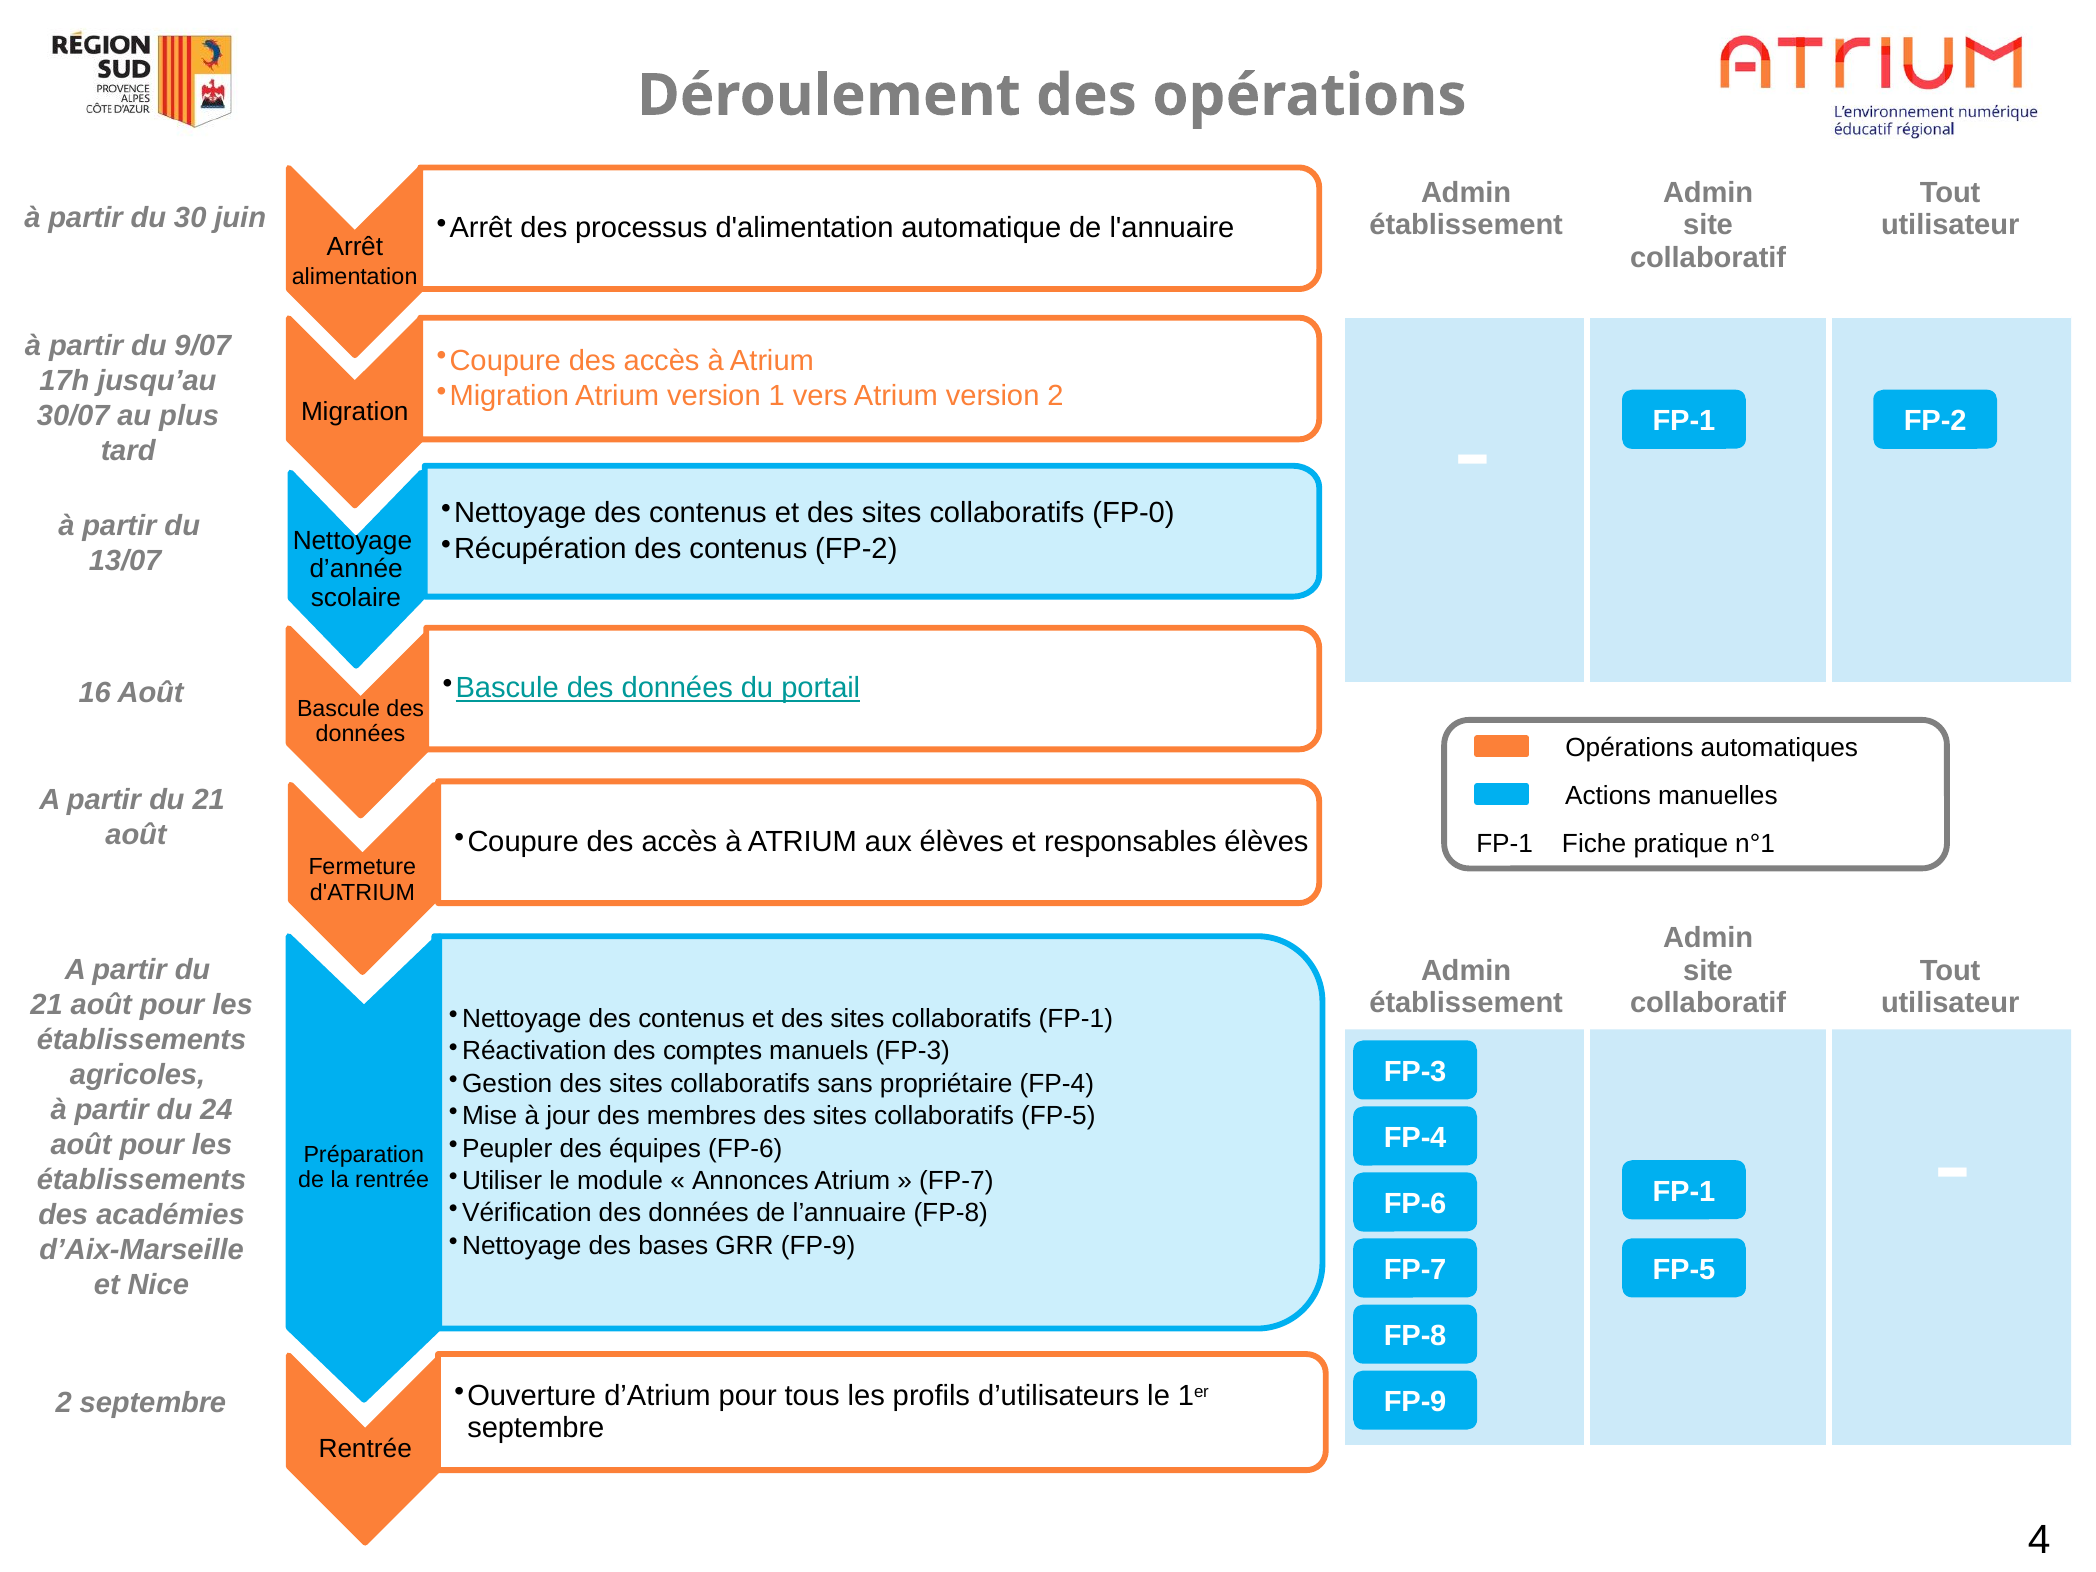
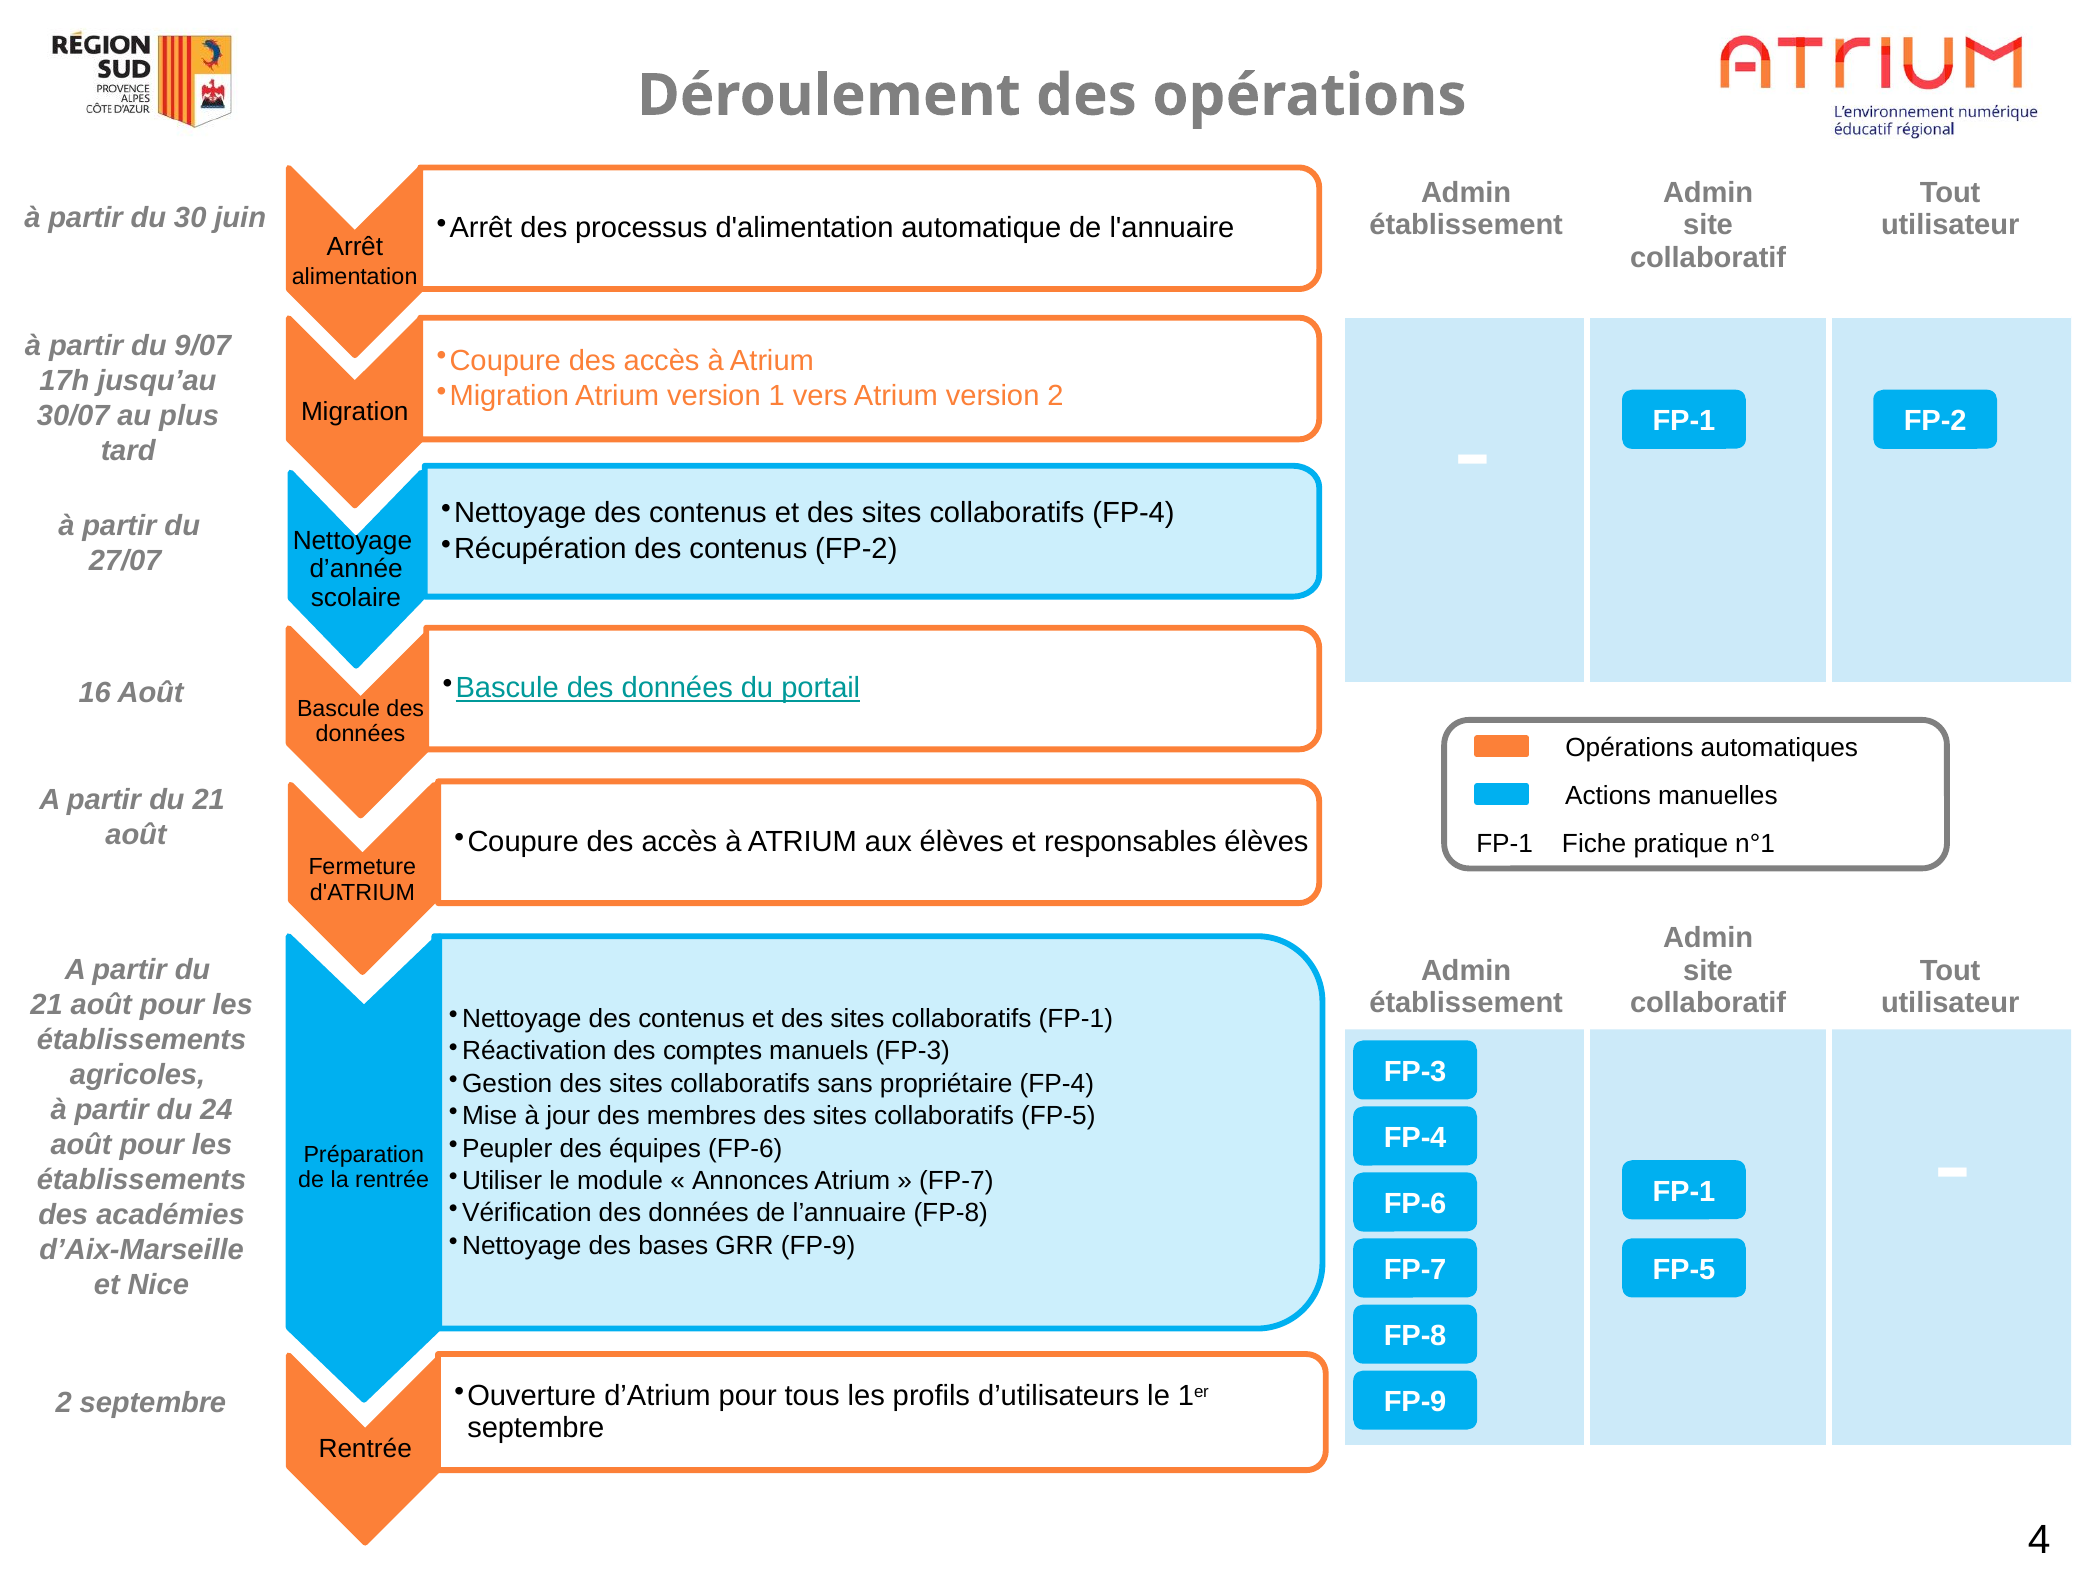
collaboratifs FP-0: FP-0 -> FP-4
13/07: 13/07 -> 27/07
